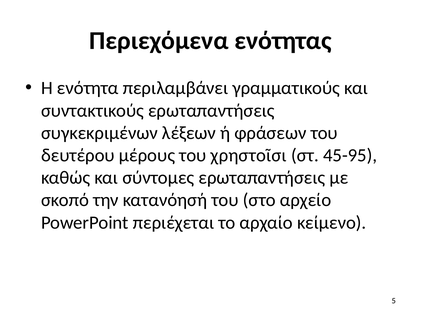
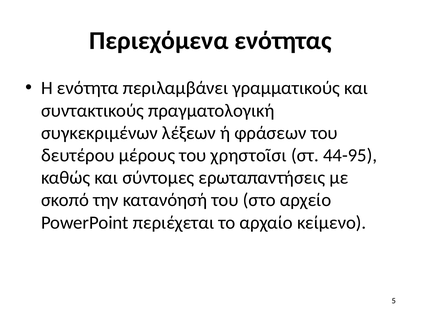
συντακτικούς ερωταπαντήσεις: ερωταπαντήσεις -> πραγματολογική
45-95: 45-95 -> 44-95
